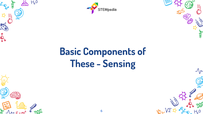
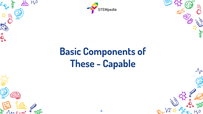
Sensing: Sensing -> Capable
